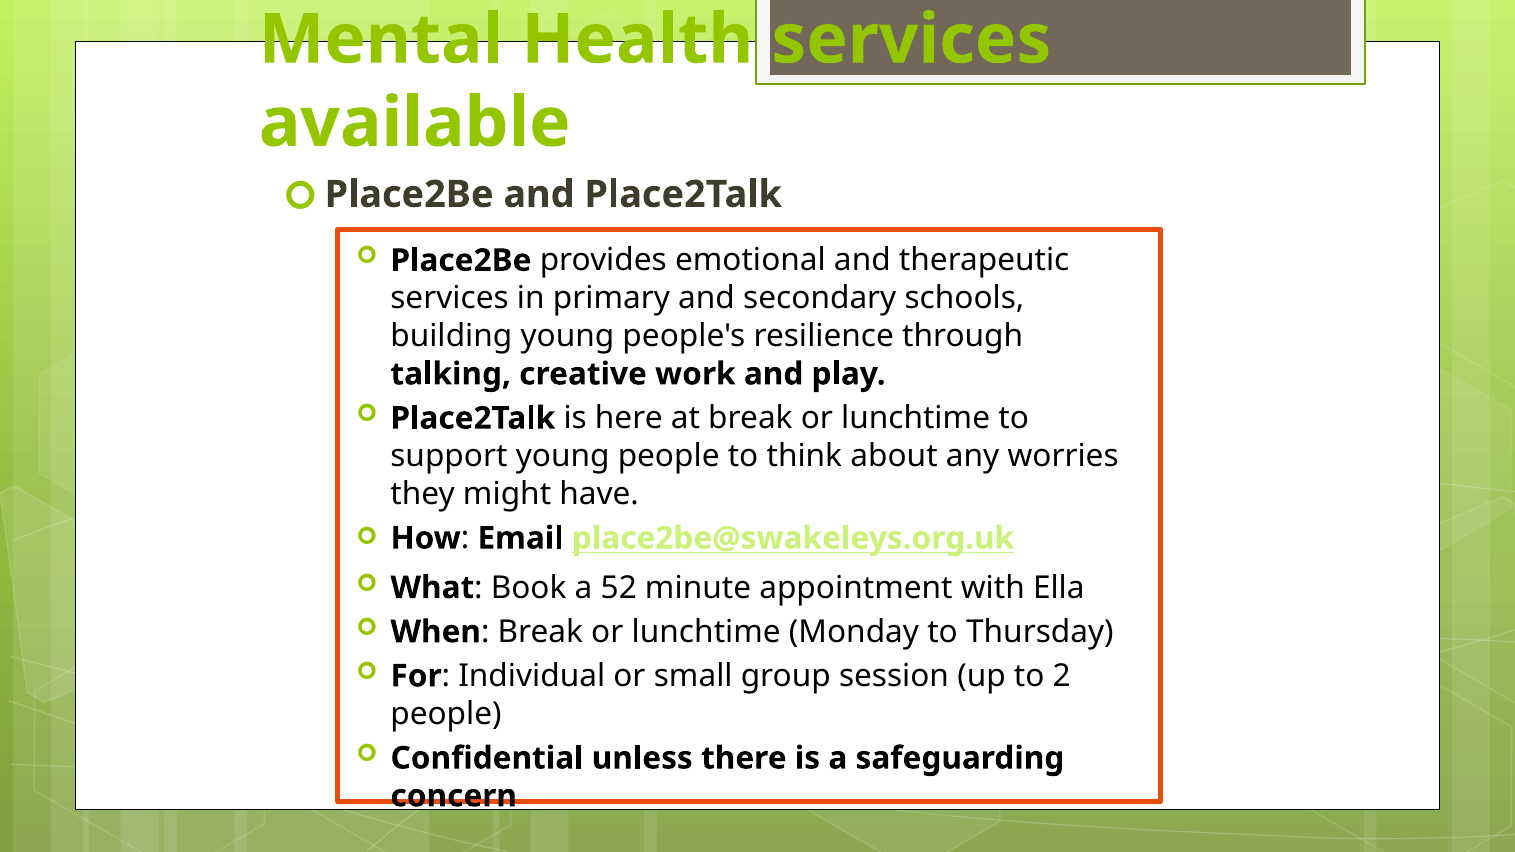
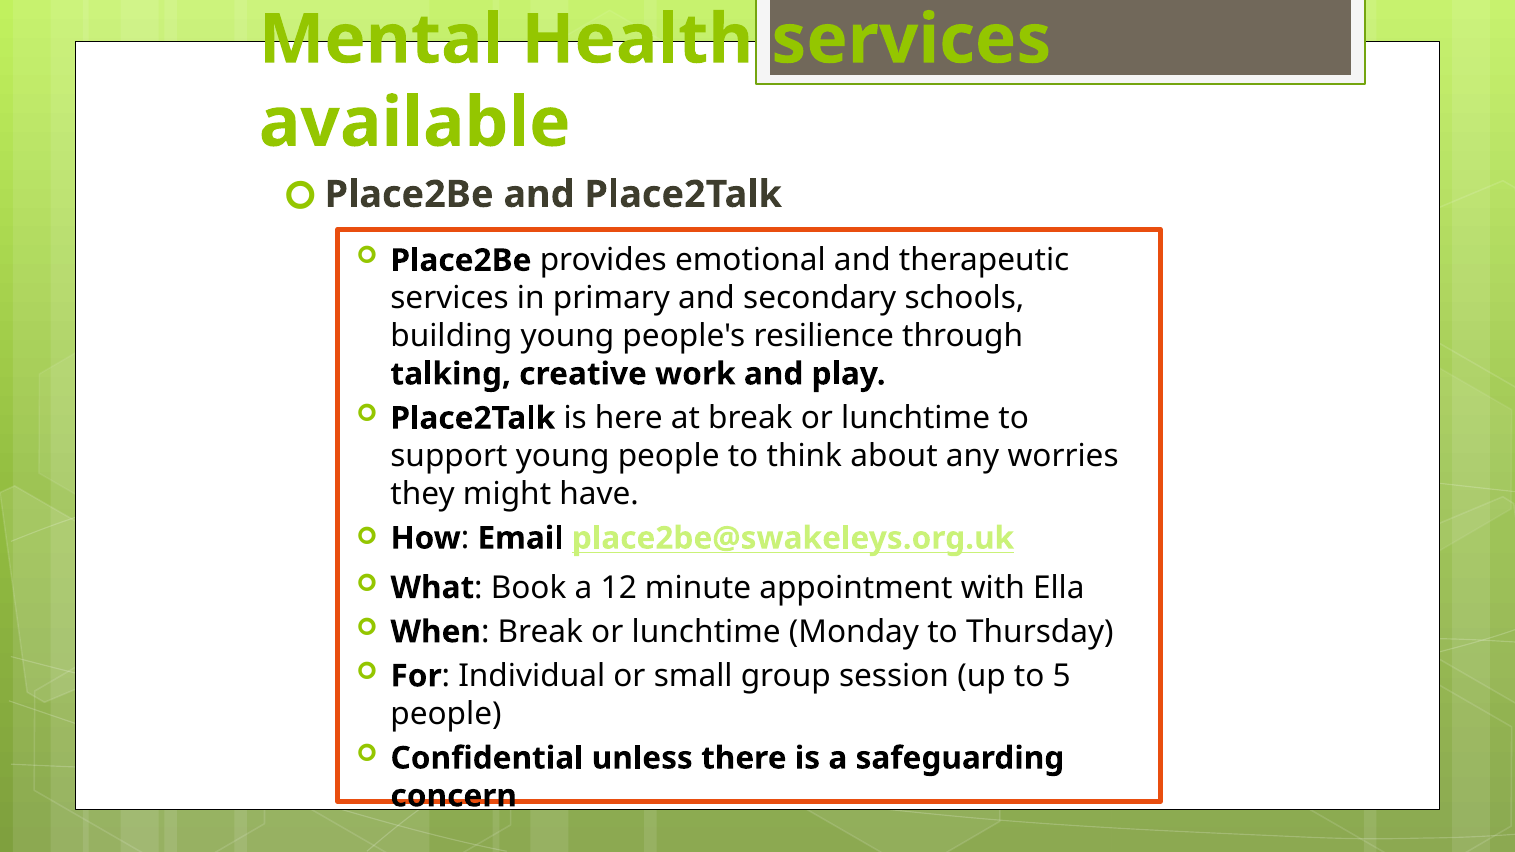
52: 52 -> 12
2: 2 -> 5
